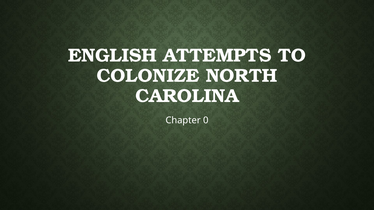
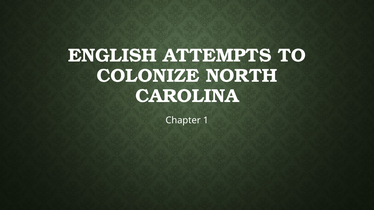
0: 0 -> 1
